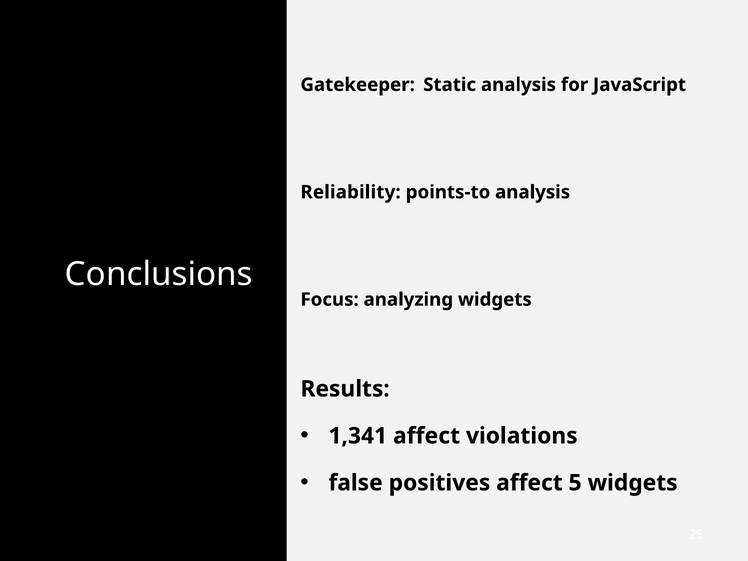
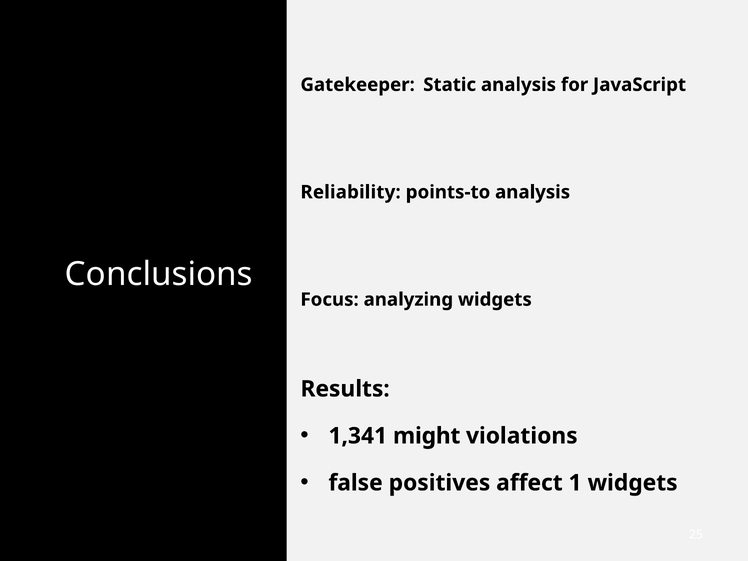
1,341 affect: affect -> might
5: 5 -> 1
